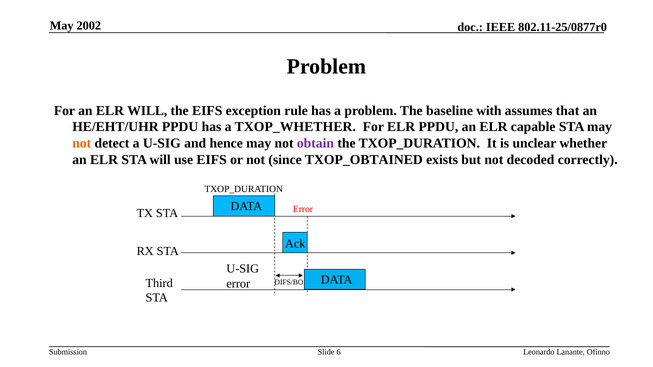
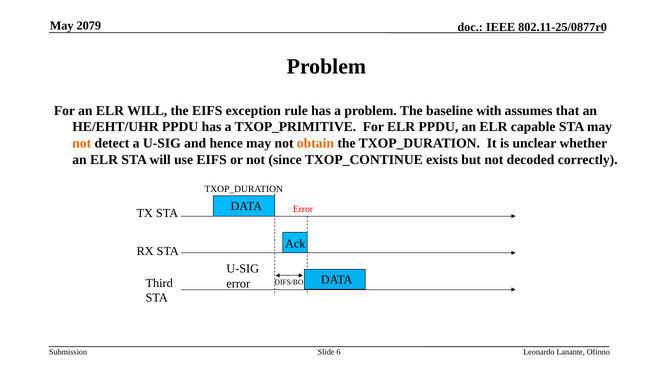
2002: 2002 -> 2079
TXOP_WHETHER: TXOP_WHETHER -> TXOP_PRIMITIVE
obtain colour: purple -> orange
TXOP_OBTAINED: TXOP_OBTAINED -> TXOP_CONTINUE
